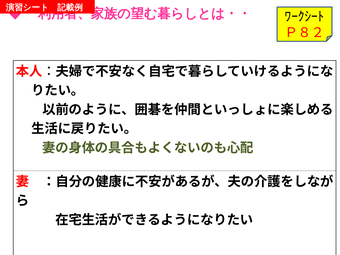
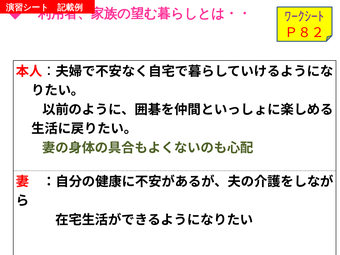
ﾜｰｸｼｰﾄ colour: black -> purple
